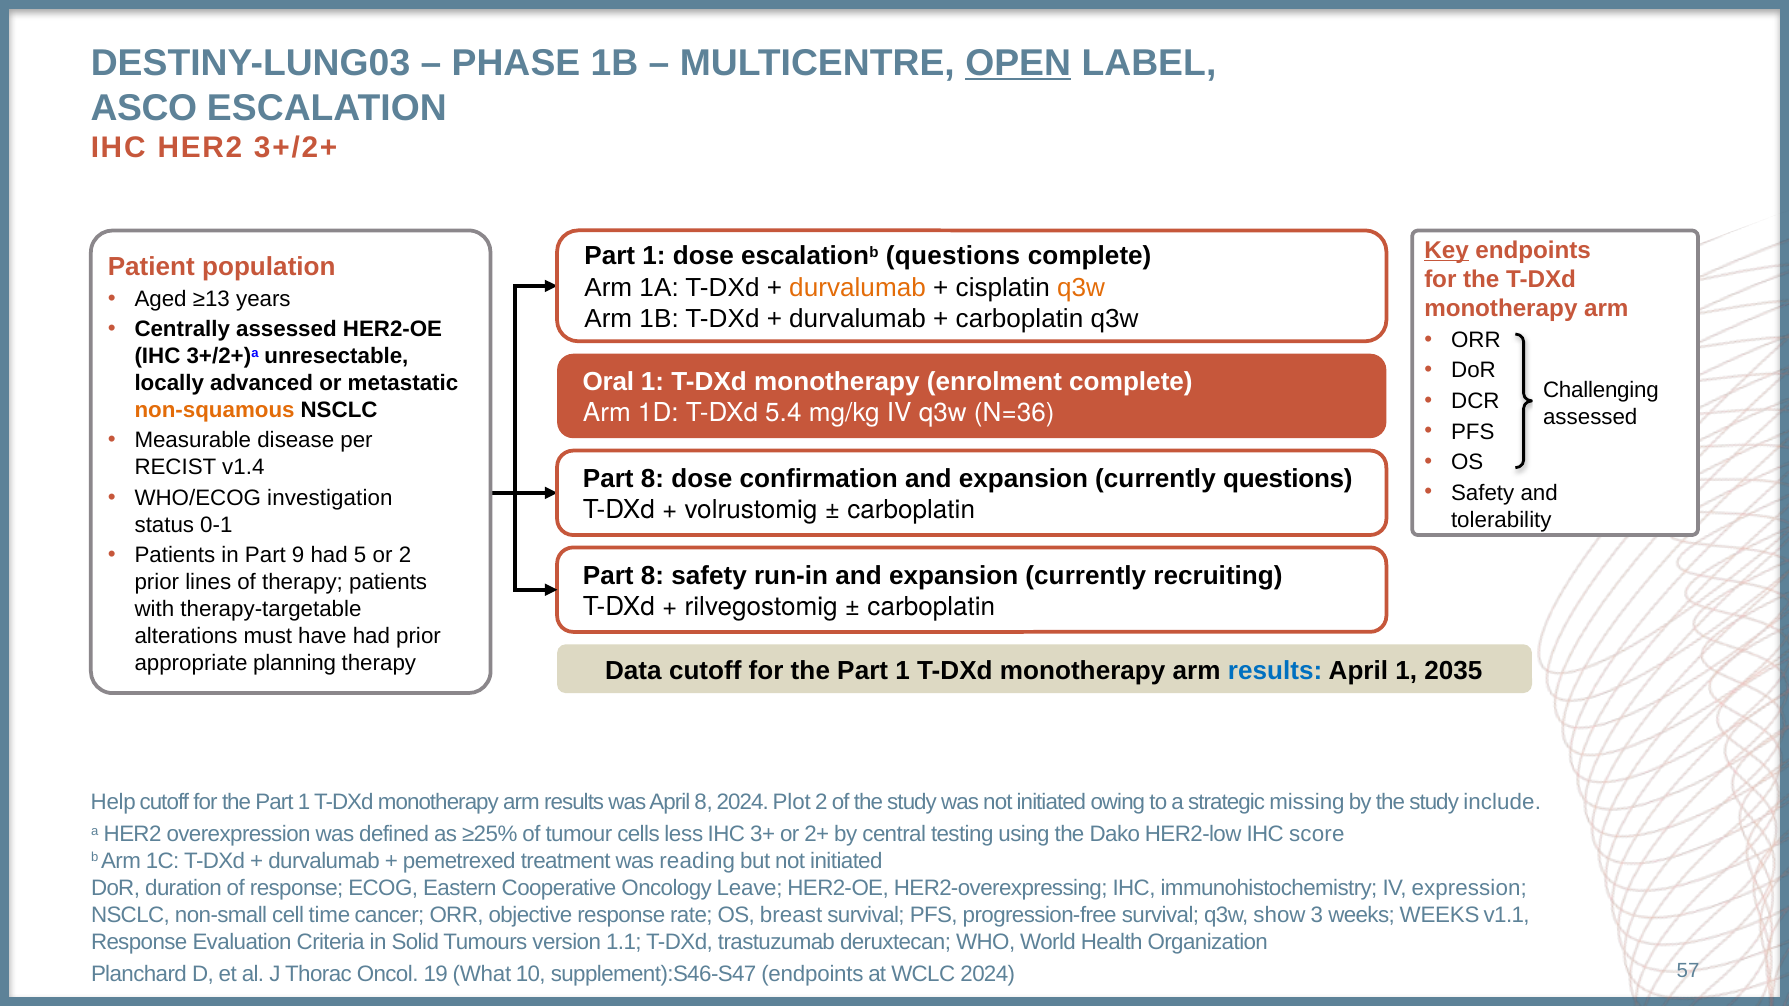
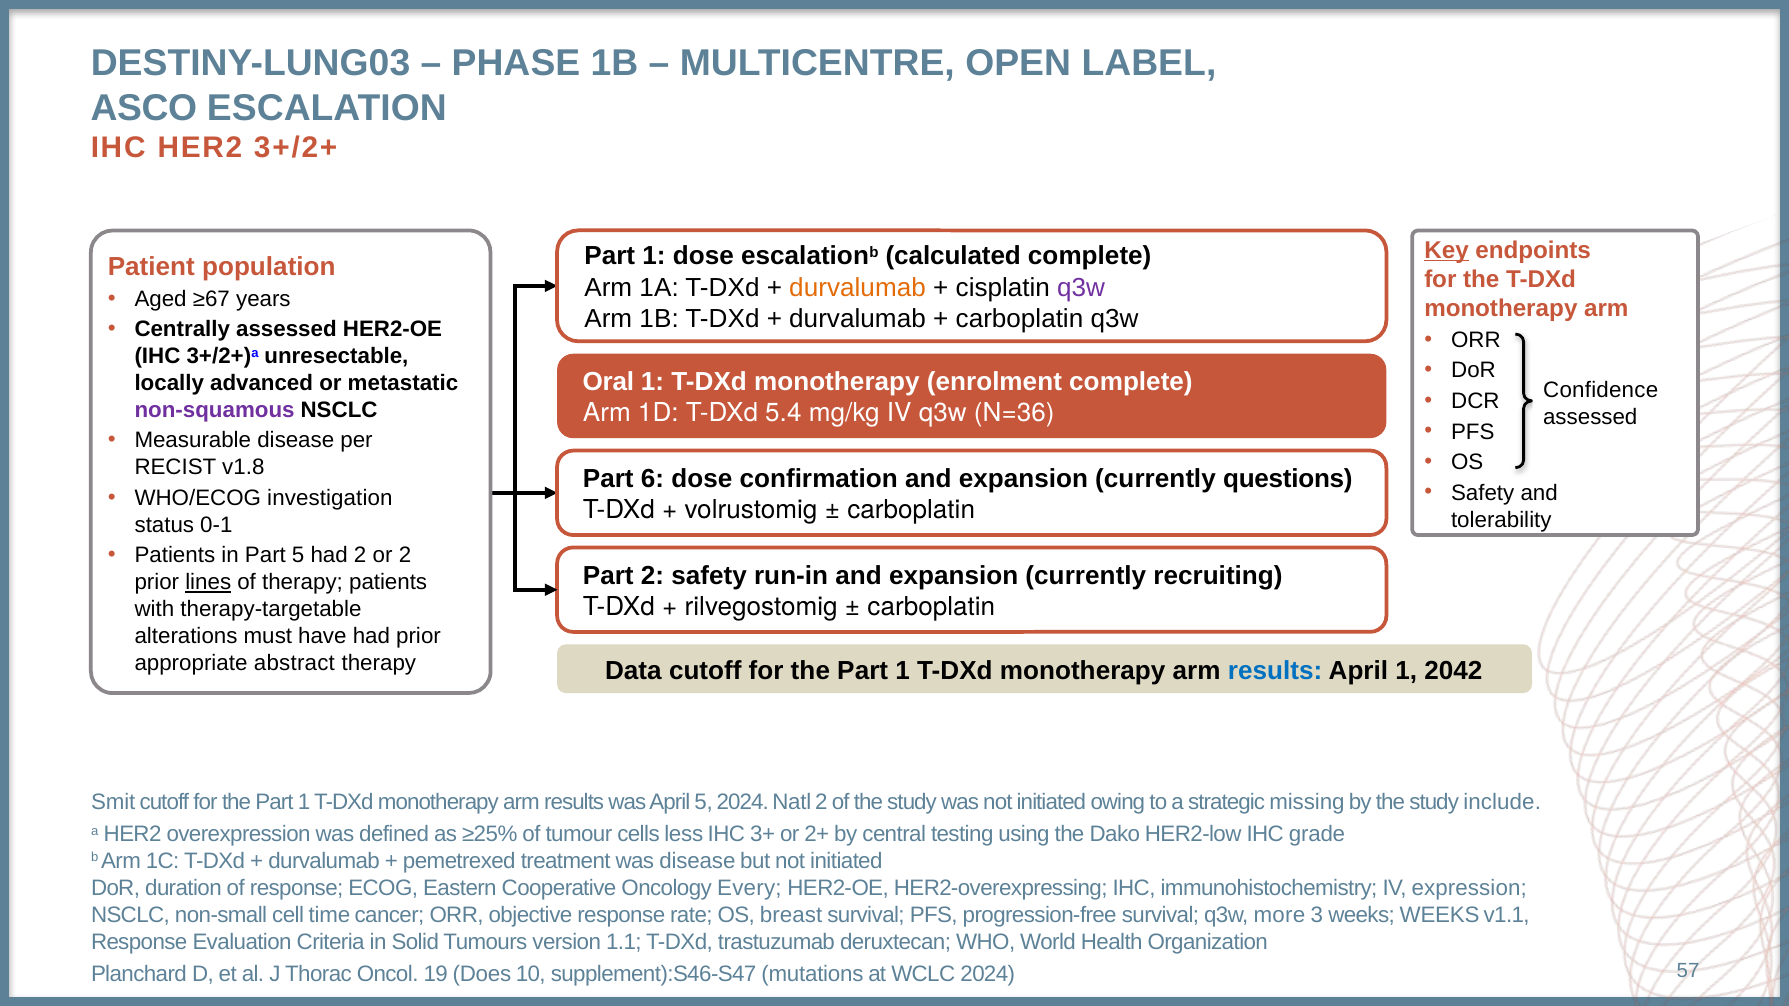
OPEN underline: present -> none
escalationb questions: questions -> calculated
q3w at (1081, 288) colour: orange -> purple
≥13: ≥13 -> ≥67
Challenging: Challenging -> Confidence
non-squamous colour: orange -> purple
v1.4: v1.4 -> v1.8
8 at (653, 479): 8 -> 6
Part 9: 9 -> 5
had 5: 5 -> 2
8 at (653, 576): 8 -> 2
lines underline: none -> present
planning: planning -> abstract
2035: 2035 -> 2042
Help: Help -> Smit
April 8: 8 -> 5
Plot: Plot -> Natl
score: score -> grade
was reading: reading -> disease
Leave: Leave -> Every
show: show -> more
What: What -> Does
supplement):S46-S47 endpoints: endpoints -> mutations
